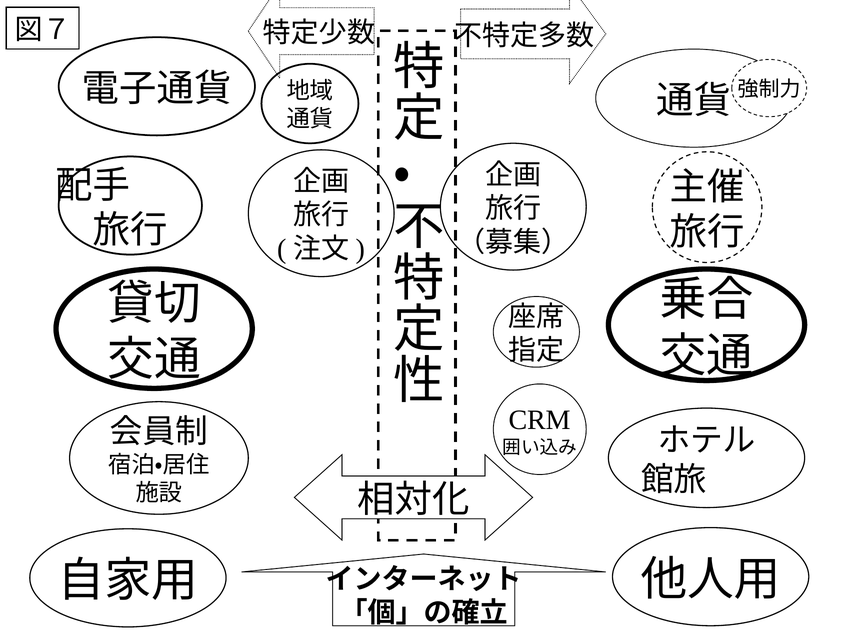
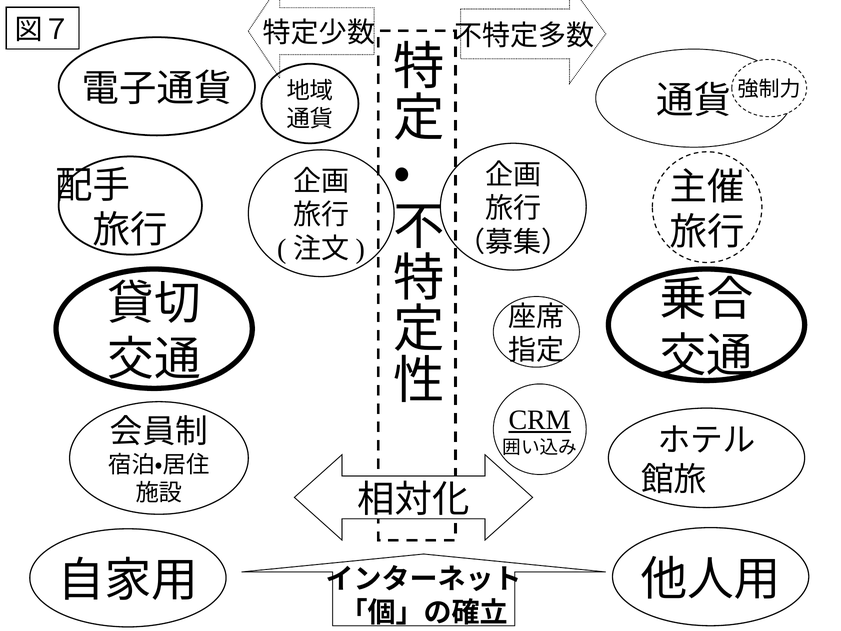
CRM underline: none -> present
